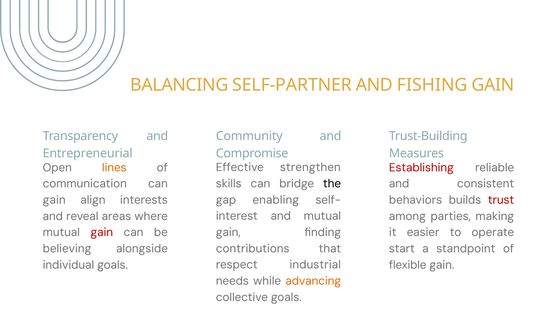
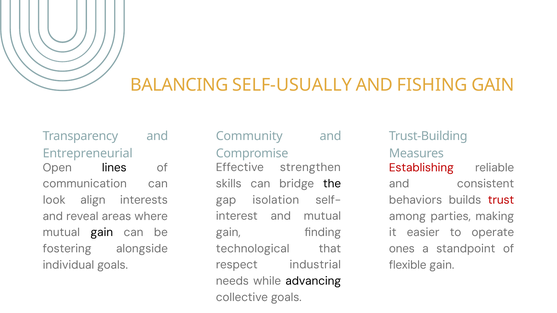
SELF-PARTNER: SELF-PARTNER -> SELF-USUALLY
lines colour: orange -> black
enabling: enabling -> isolation
gain at (54, 200): gain -> look
gain at (102, 233) colour: red -> black
contributions: contributions -> technological
believing: believing -> fostering
start: start -> ones
advancing colour: orange -> black
